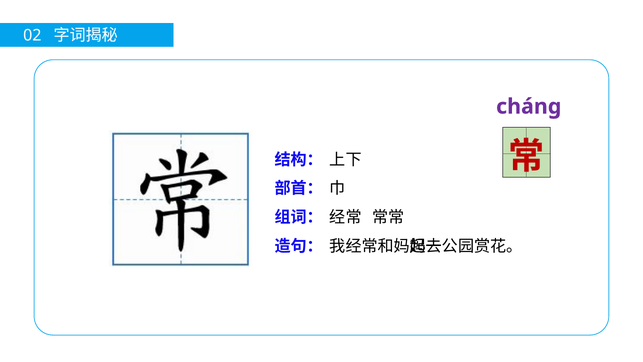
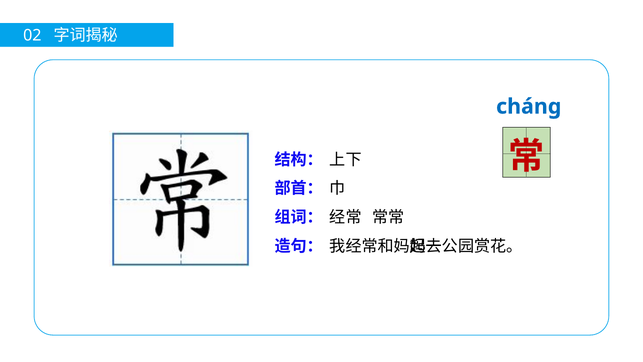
chánɡ colour: purple -> blue
